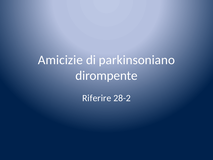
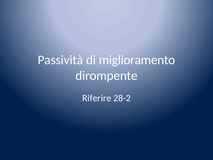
Amicizie: Amicizie -> Passività
parkinsoniano: parkinsoniano -> miglioramento
